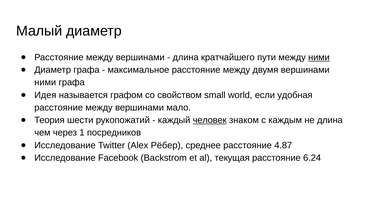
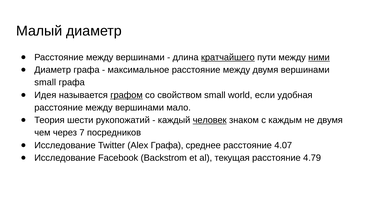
кратчайшего underline: none -> present
ними at (45, 83): ними -> small
графом underline: none -> present
не длина: длина -> двумя
1: 1 -> 7
Alex Рёбер: Рёбер -> Графа
4.87: 4.87 -> 4.07
6.24: 6.24 -> 4.79
